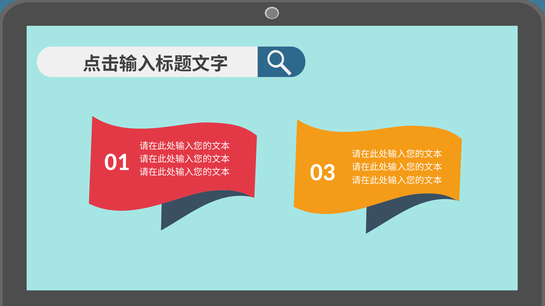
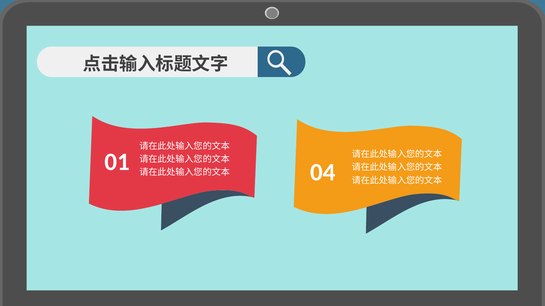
03: 03 -> 04
